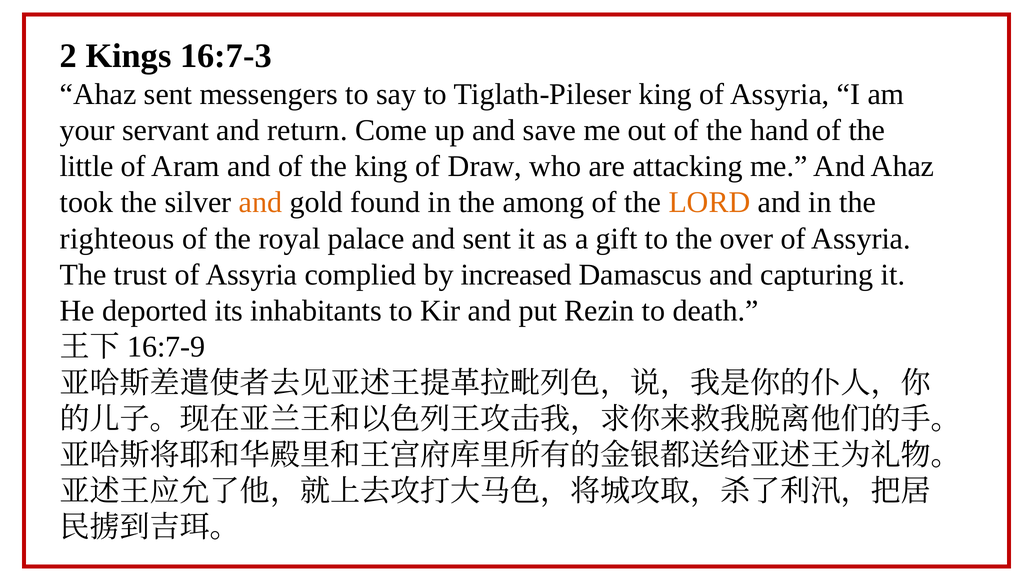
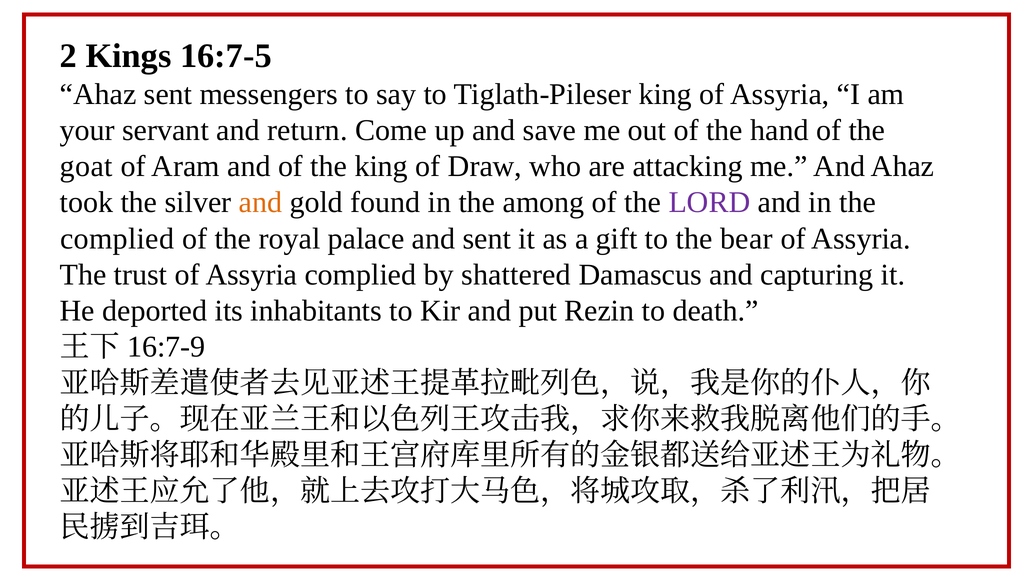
16:7-3: 16:7-3 -> 16:7-5
little: little -> goat
LORD colour: orange -> purple
righteous at (117, 239): righteous -> complied
over: over -> bear
increased: increased -> shattered
